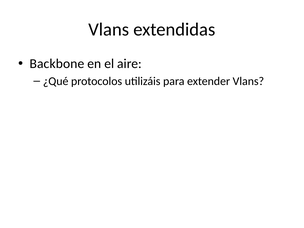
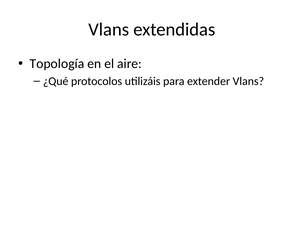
Backbone: Backbone -> Topología
